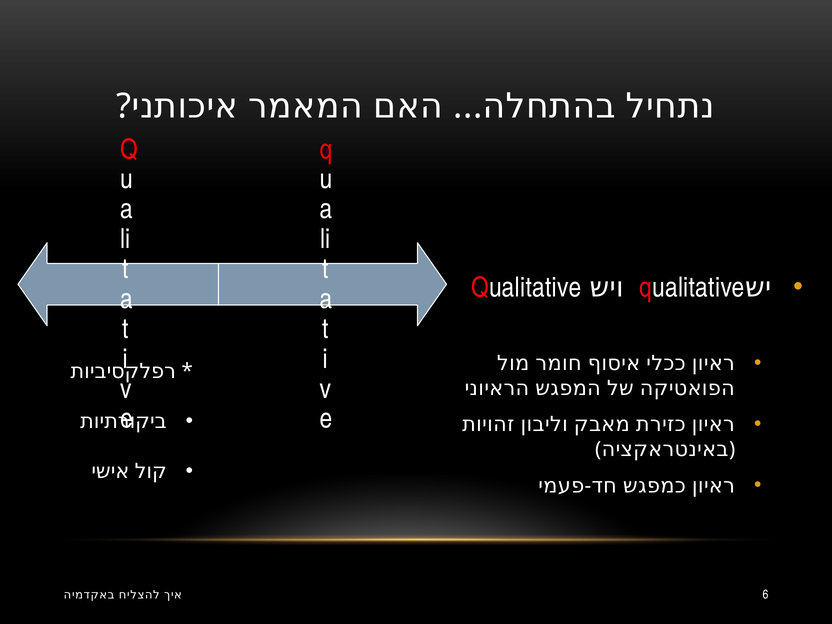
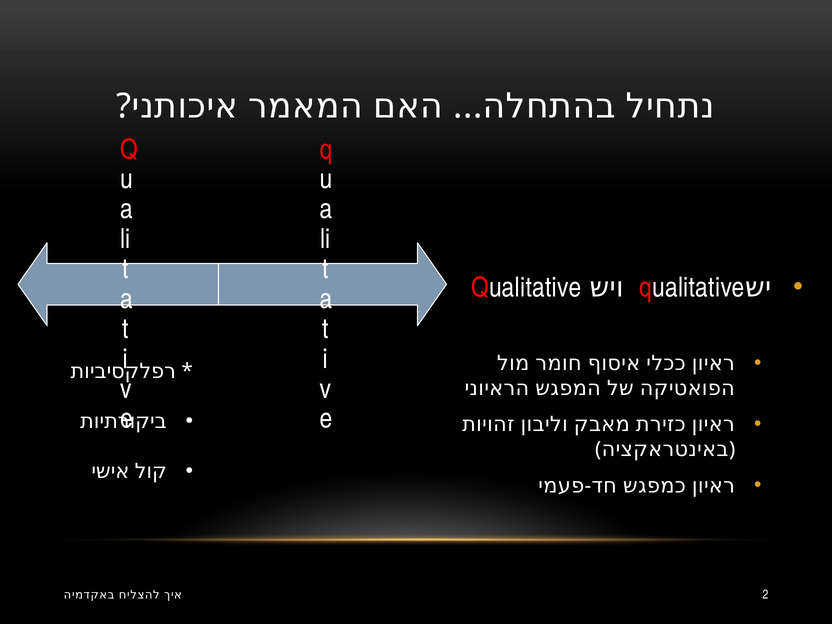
6: 6 -> 2
